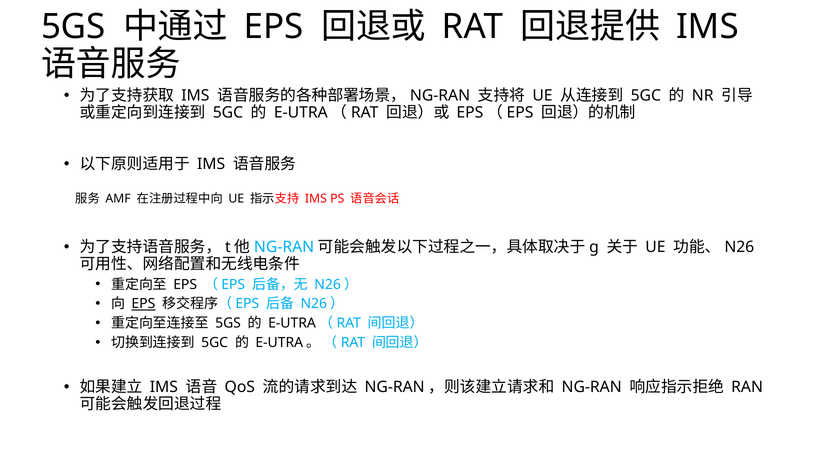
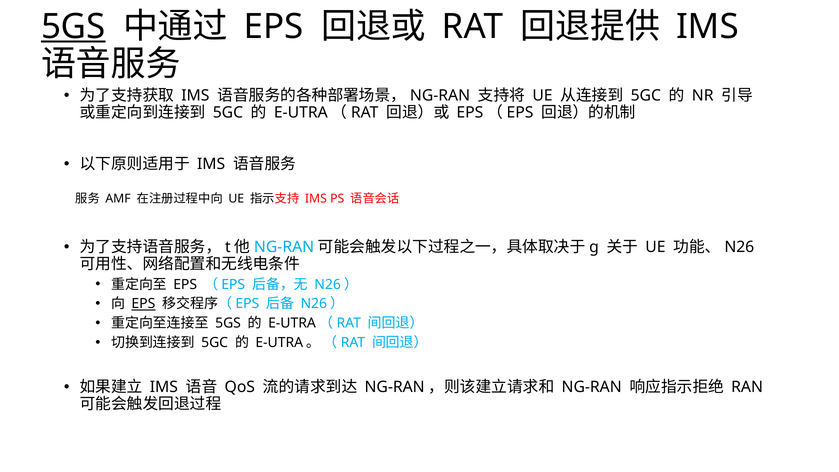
5GS at (73, 26) underline: none -> present
